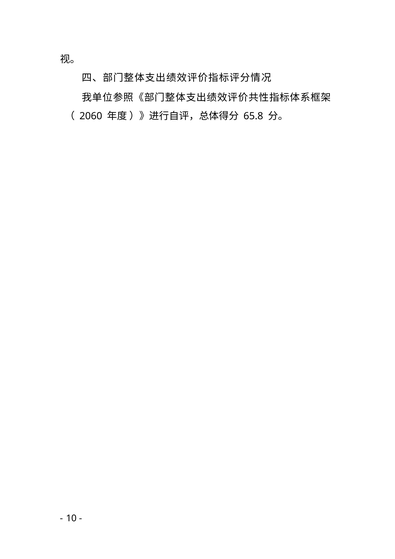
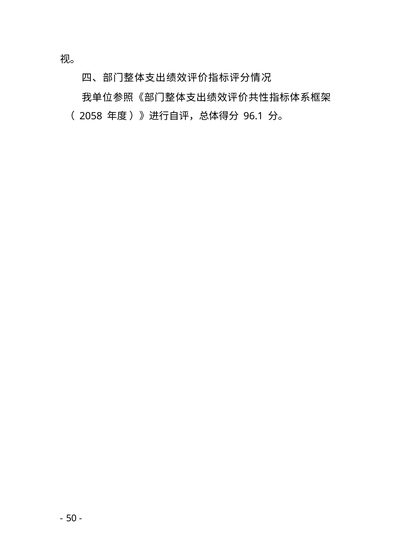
2060: 2060 -> 2058
65.8: 65.8 -> 96.1
10: 10 -> 50
